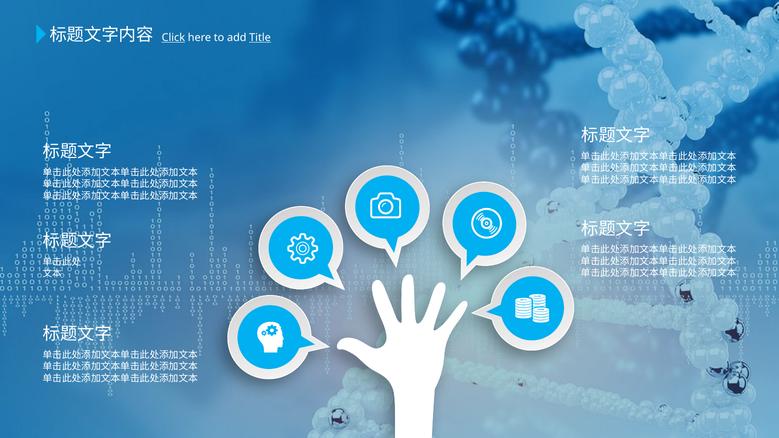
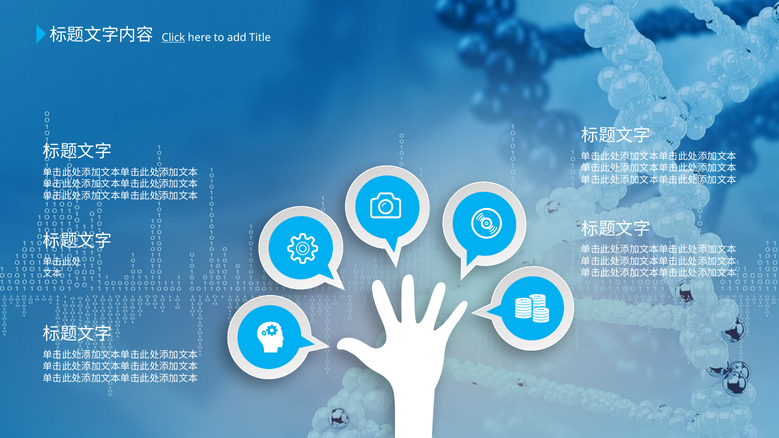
Title underline: present -> none
